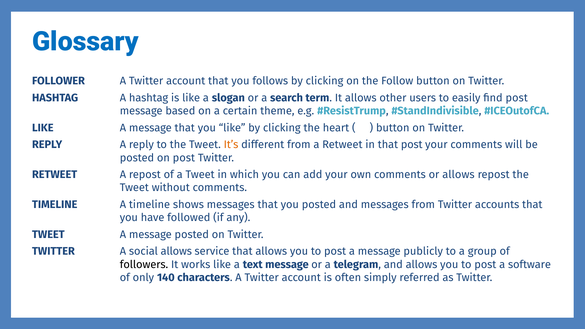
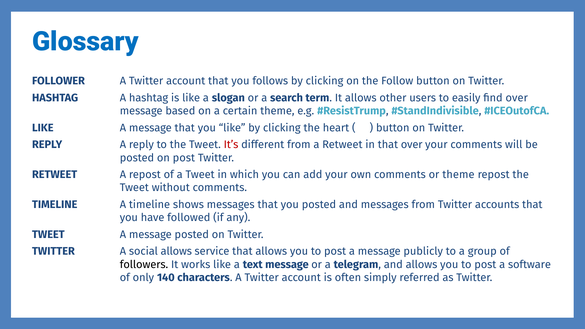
find post: post -> over
It’s colour: orange -> red
that post: post -> over
or allows: allows -> theme
